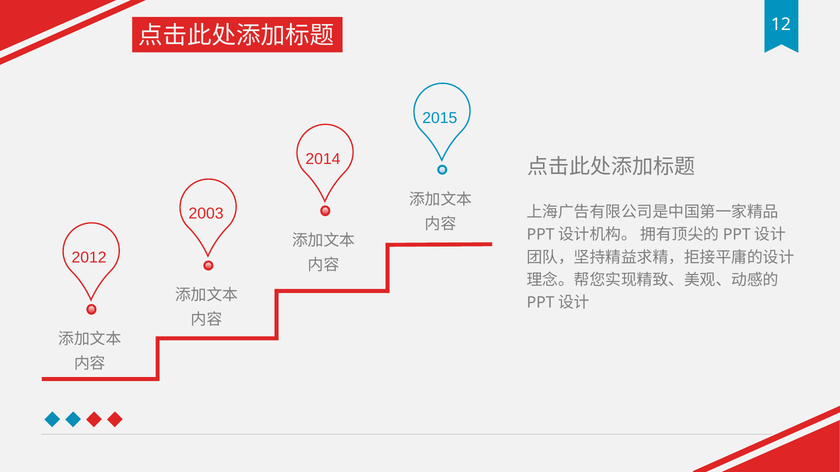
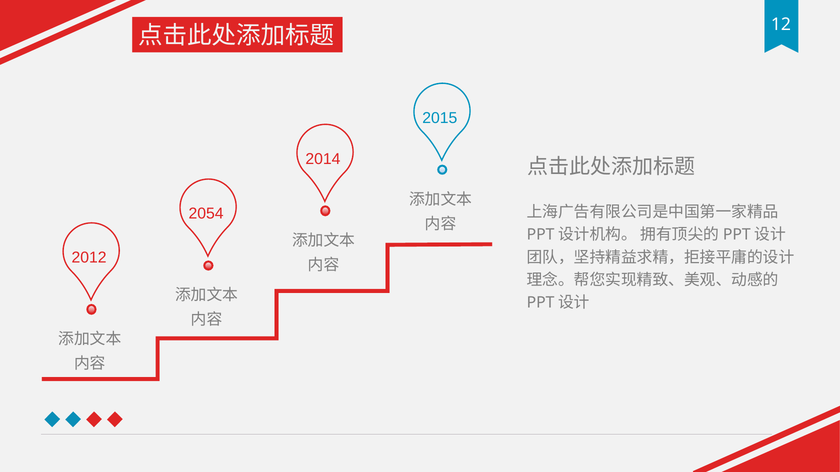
2003: 2003 -> 2054
